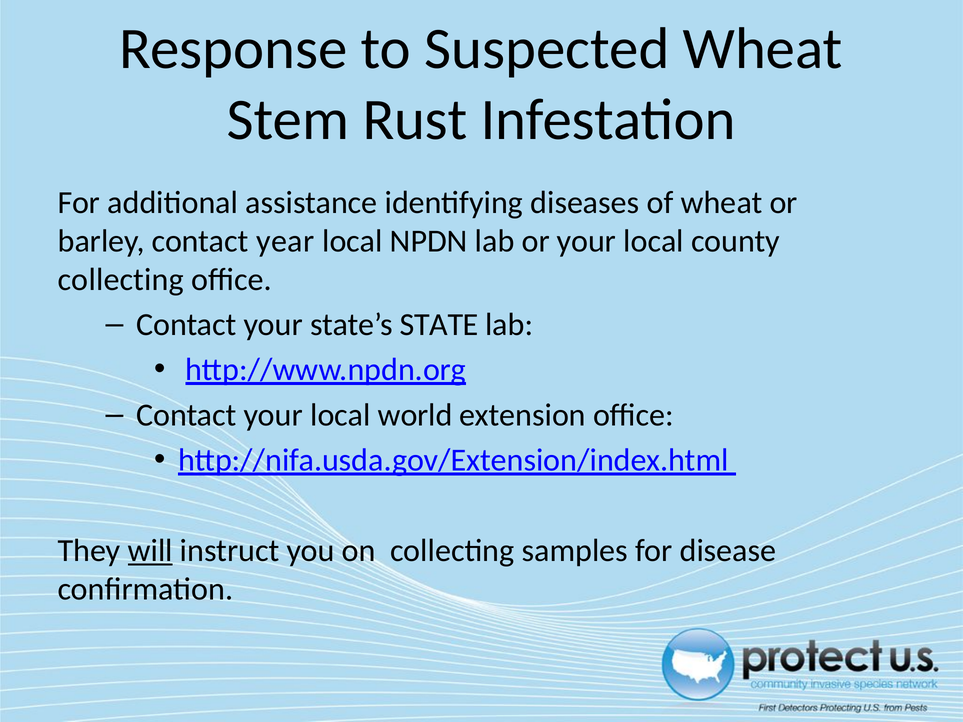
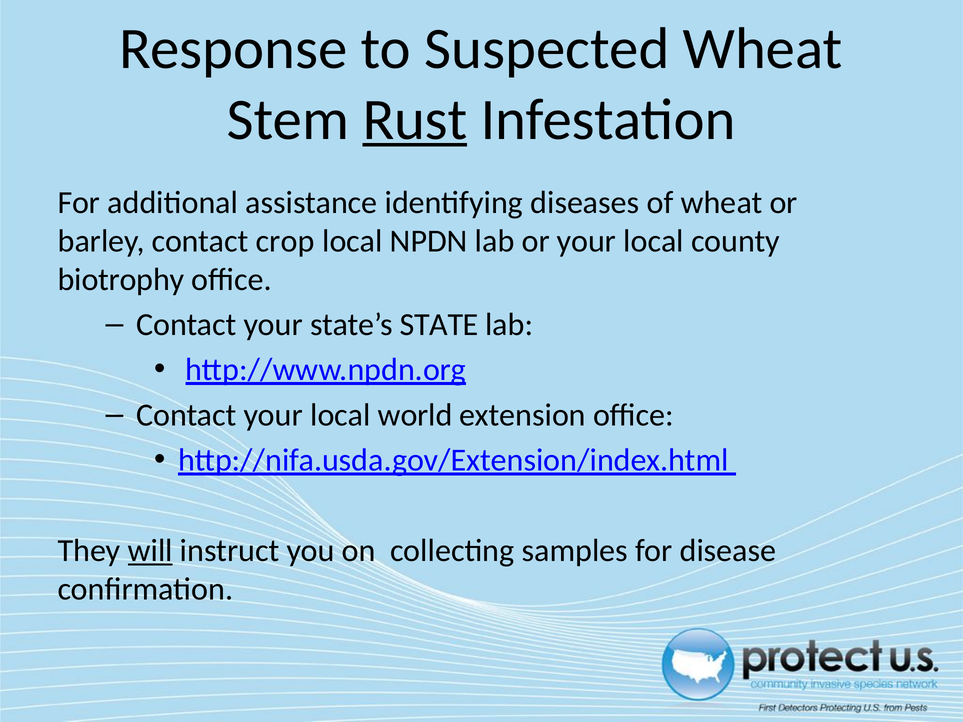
Rust underline: none -> present
year: year -> crop
collecting at (121, 280): collecting -> biotrophy
